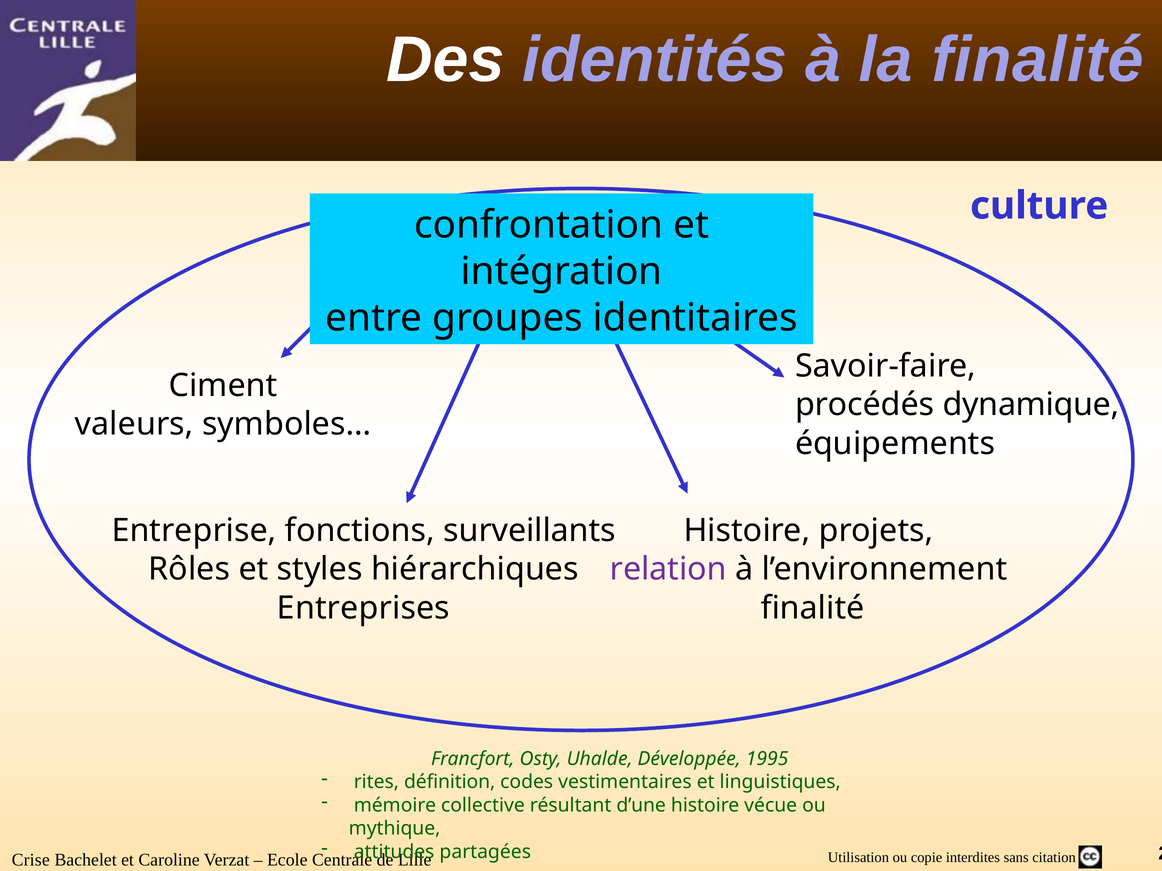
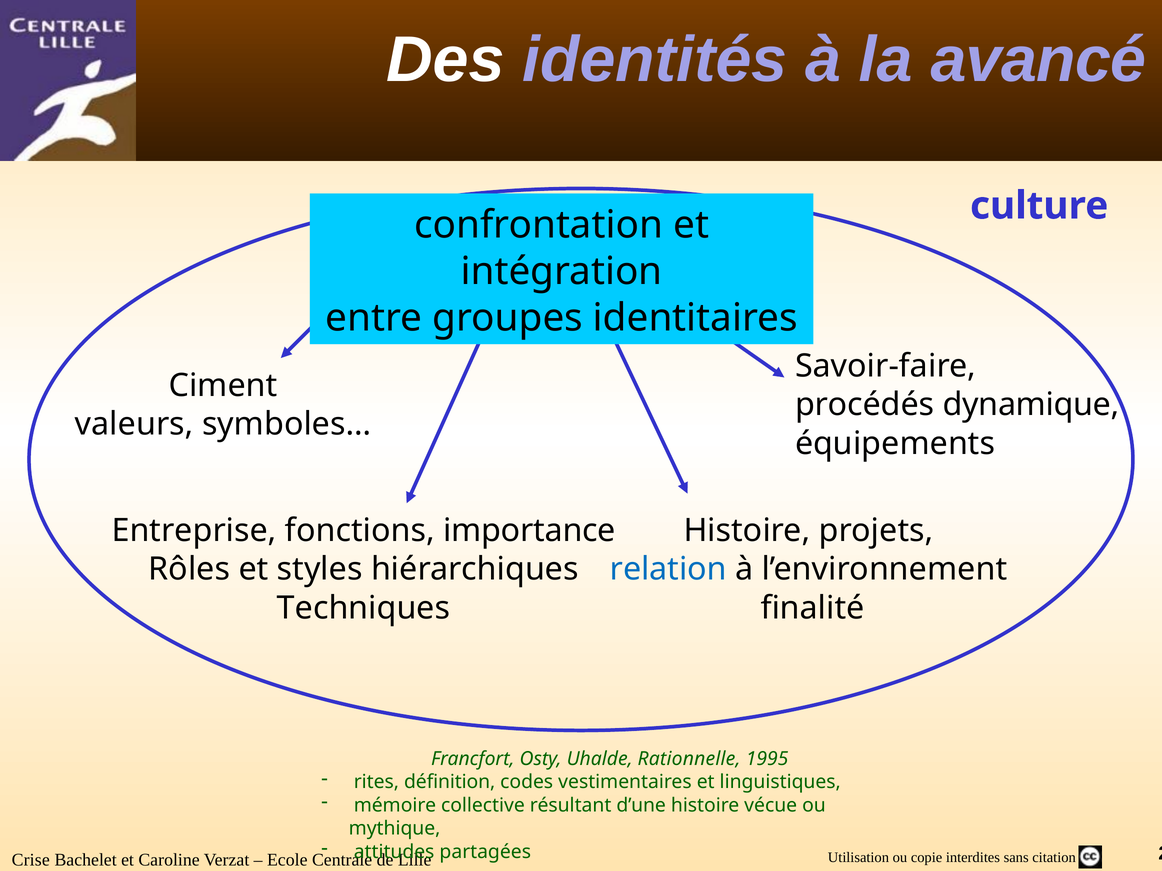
la finalité: finalité -> avancé
surveillants: surveillants -> importance
relation colour: purple -> blue
Entreprises: Entreprises -> Techniques
Développée: Développée -> Rationnelle
